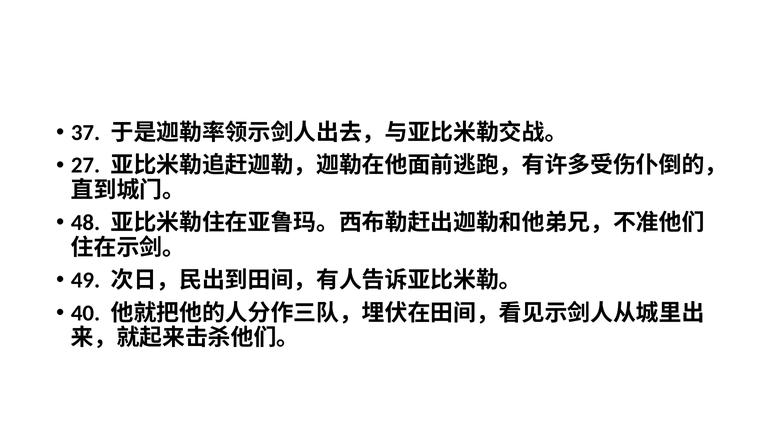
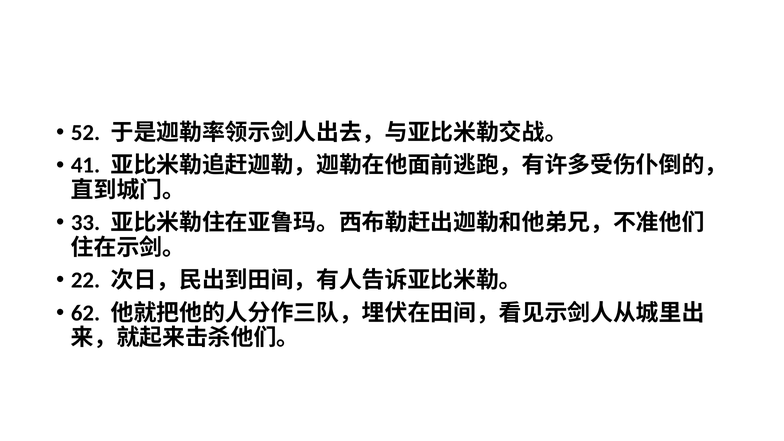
37: 37 -> 52
27: 27 -> 41
48: 48 -> 33
49: 49 -> 22
40: 40 -> 62
